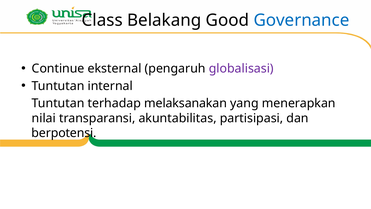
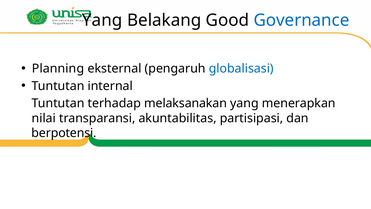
Class at (102, 20): Class -> Yang
Continue: Continue -> Planning
globalisasi colour: purple -> blue
